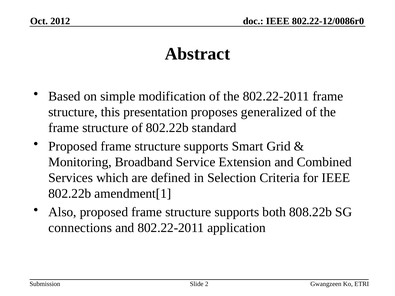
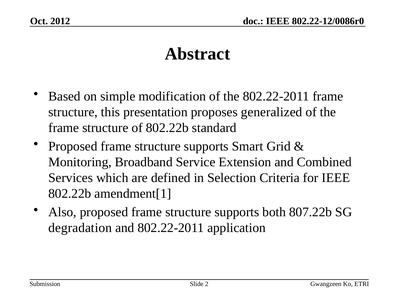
808.22b: 808.22b -> 807.22b
connections: connections -> degradation
